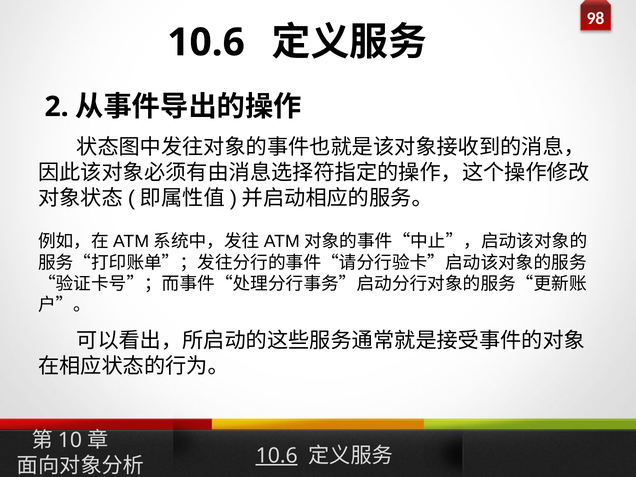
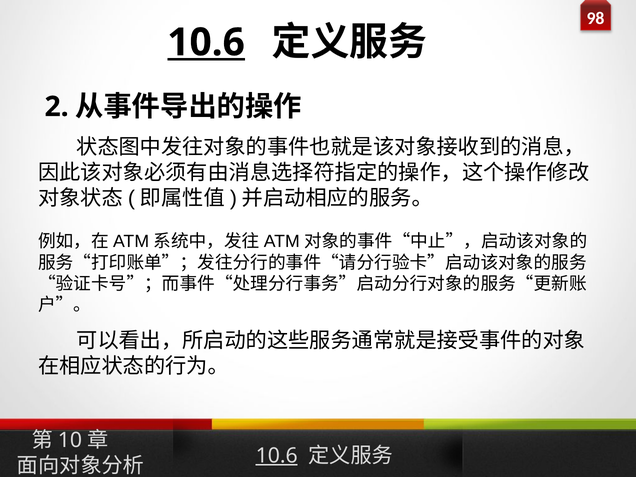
10.6 at (206, 42) underline: none -> present
